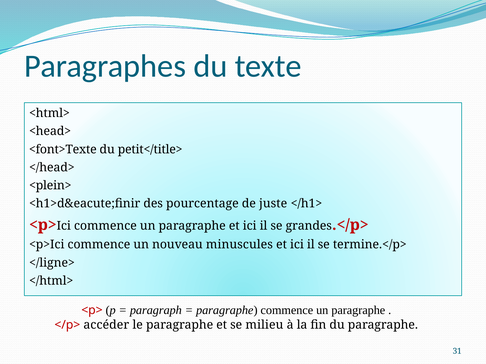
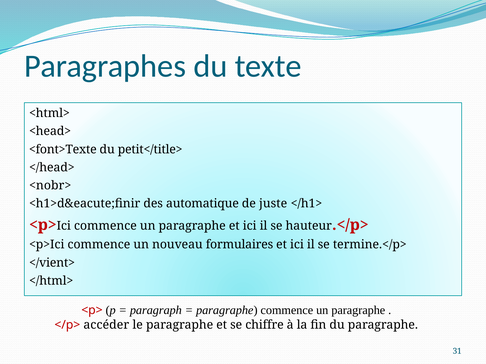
<plein>: <plein> -> <nobr>
pourcentage: pourcentage -> automatique
grandes: grandes -> hauteur
minuscules: minuscules -> formulaires
</ligne>: </ligne> -> </vient>
milieu: milieu -> chiffre
